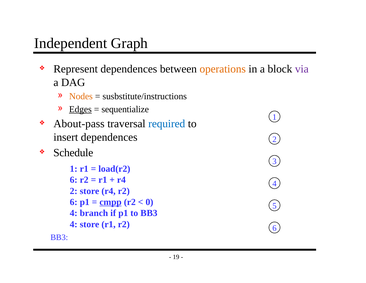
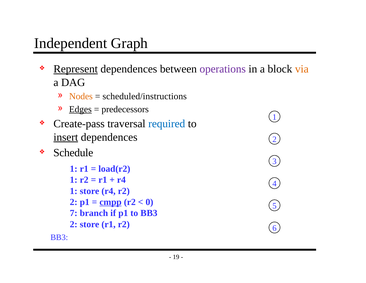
Represent underline: none -> present
operations colour: orange -> purple
via colour: purple -> orange
susbstitute/instructions: susbstitute/instructions -> scheduled/instructions
sequentialize: sequentialize -> predecessors
About-pass: About-pass -> Create-pass
insert underline: none -> present
6 at (74, 180): 6 -> 1
2 at (74, 191): 2 -> 1
6 at (74, 202): 6 -> 2
4 at (74, 213): 4 -> 7
4 at (74, 224): 4 -> 2
